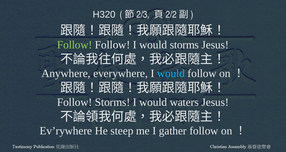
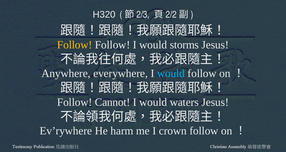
Follow at (75, 45) colour: light green -> yellow
Follow Storms: Storms -> Cannot
steep: steep -> harm
gather: gather -> crown
